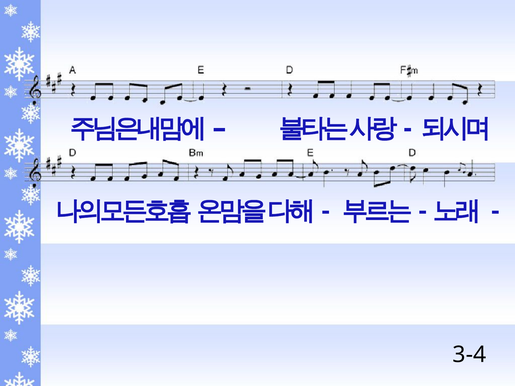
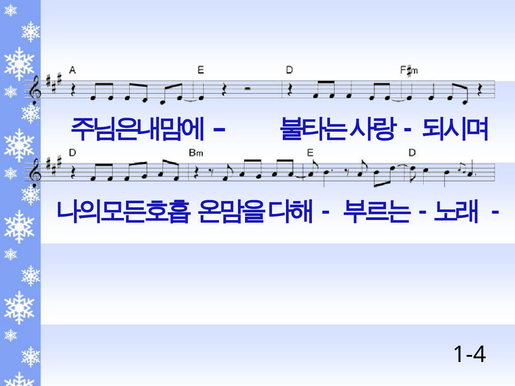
3-4: 3-4 -> 1-4
